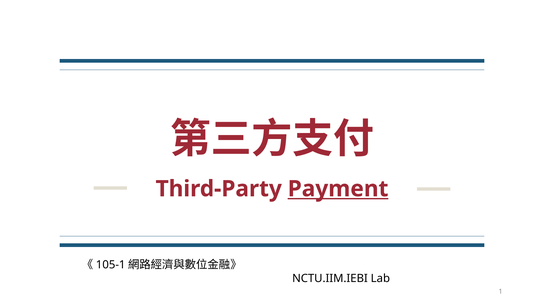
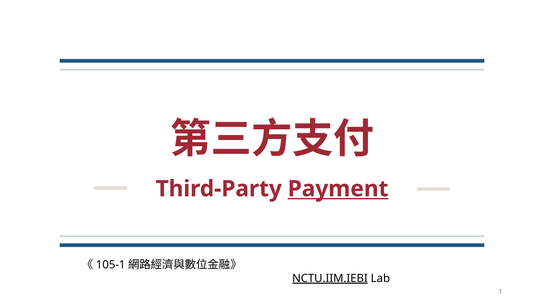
NCTU.IIM.IEBI underline: none -> present
